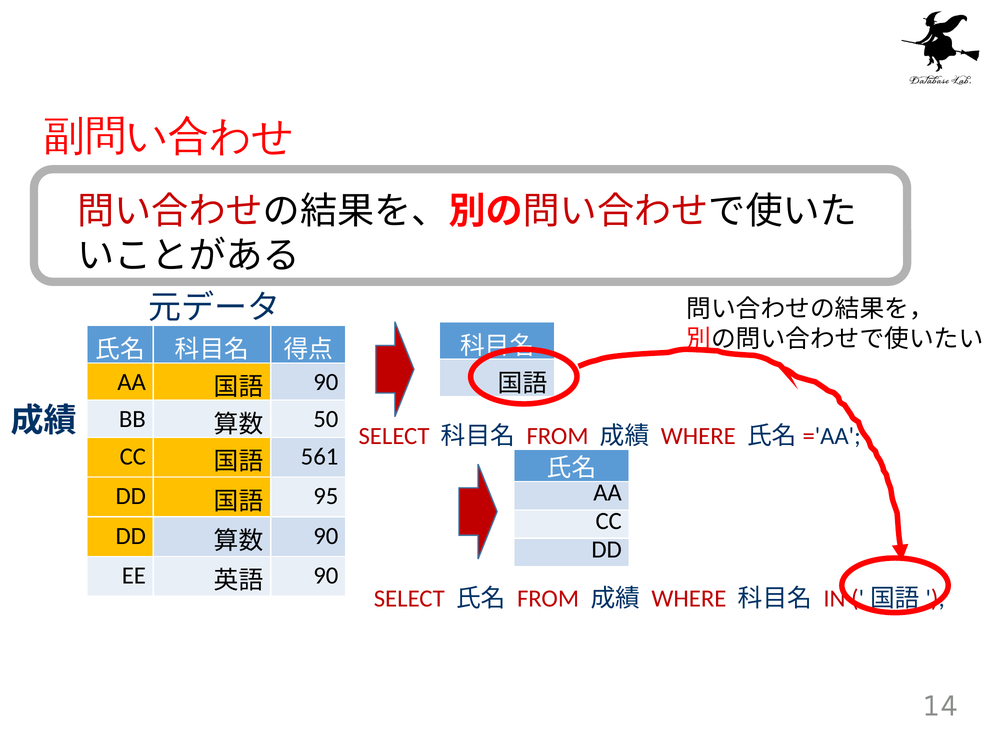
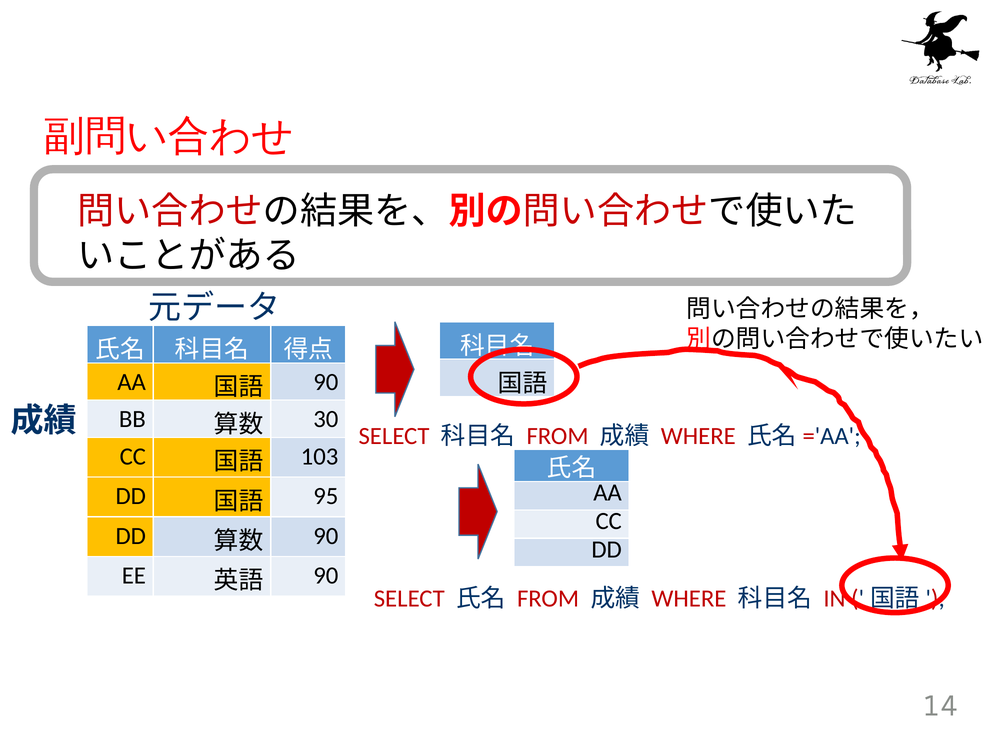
50: 50 -> 30
561: 561 -> 103
